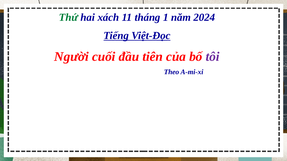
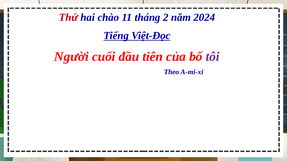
Thứ colour: green -> red
xách: xách -> chào
1: 1 -> 2
